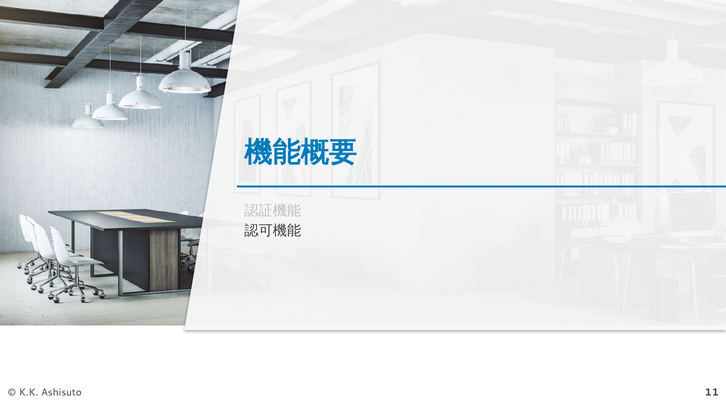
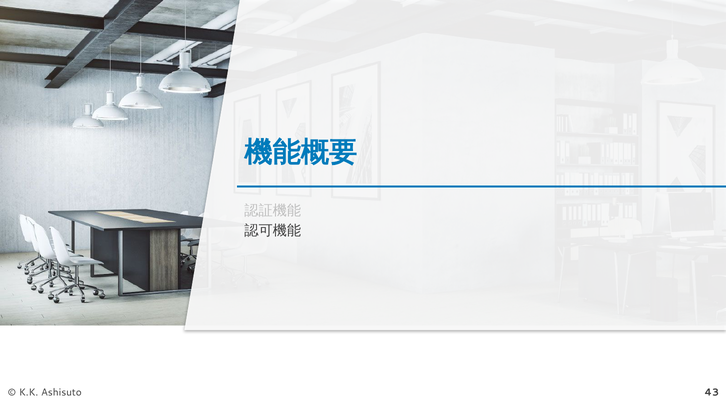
11: 11 -> 43
